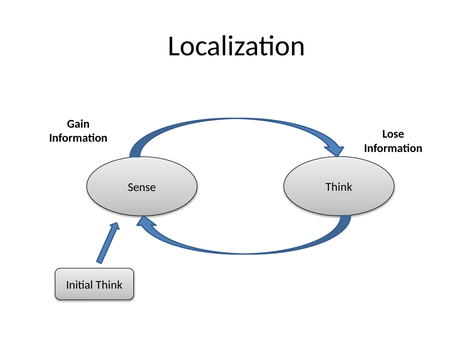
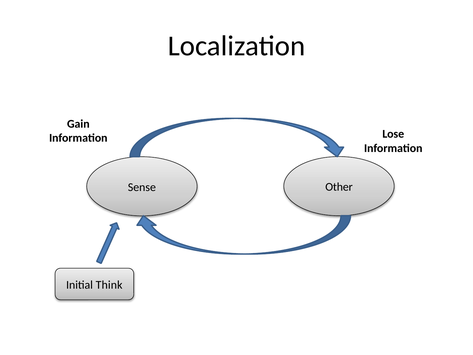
Sense Think: Think -> Other
